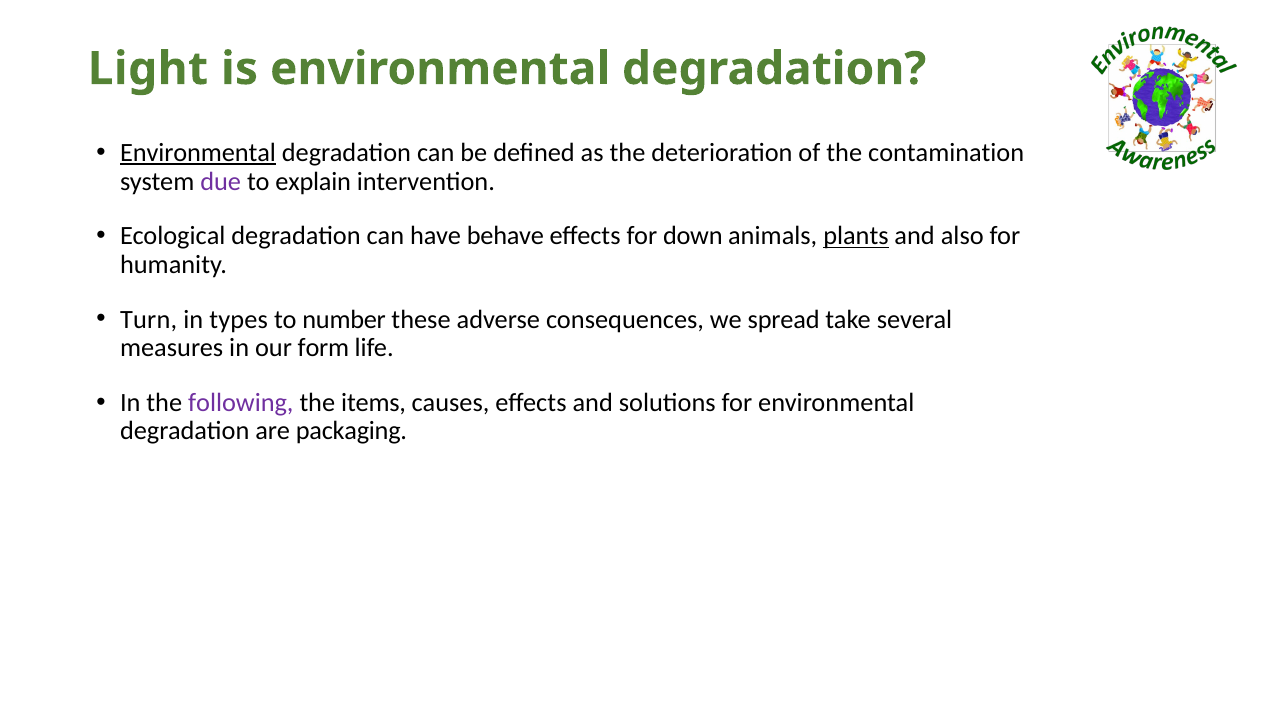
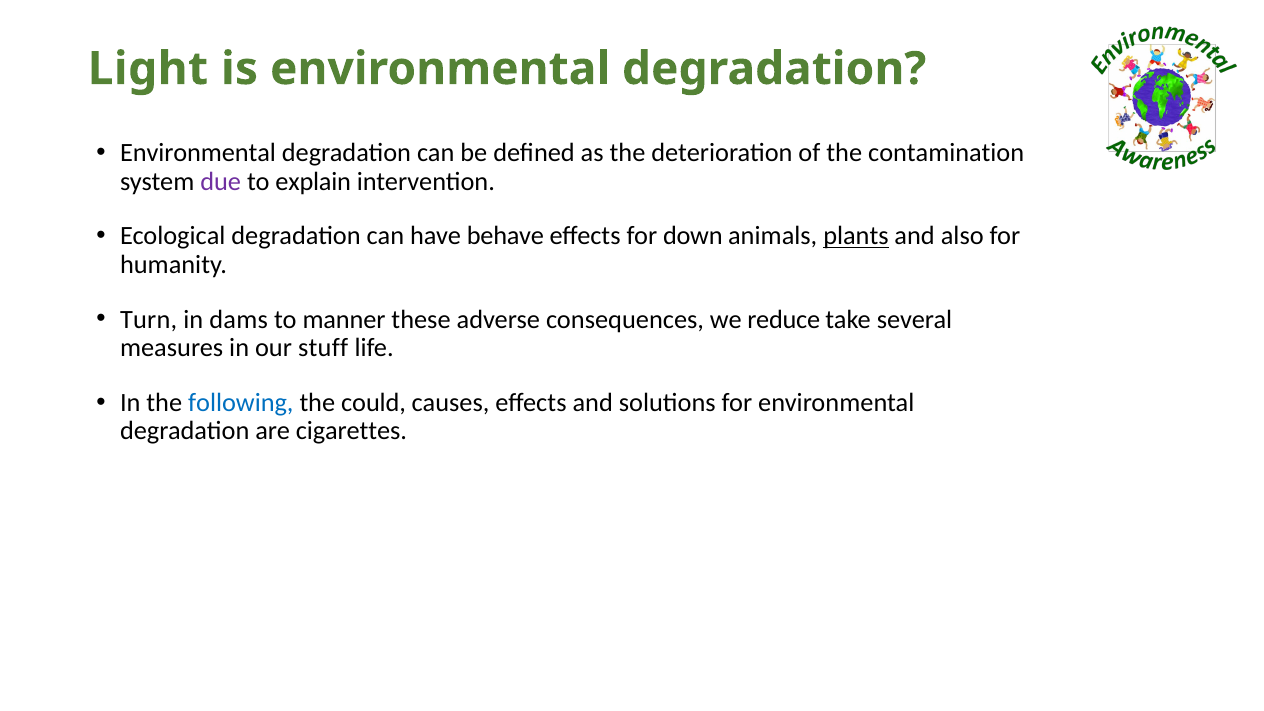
Environmental at (198, 153) underline: present -> none
types: types -> dams
number: number -> manner
spread: spread -> reduce
form: form -> stuff
following colour: purple -> blue
items: items -> could
packaging: packaging -> cigarettes
